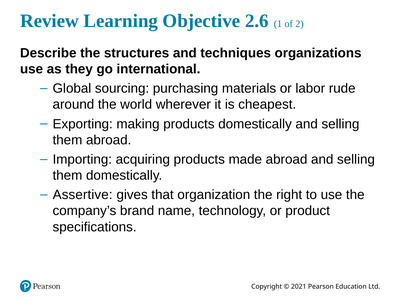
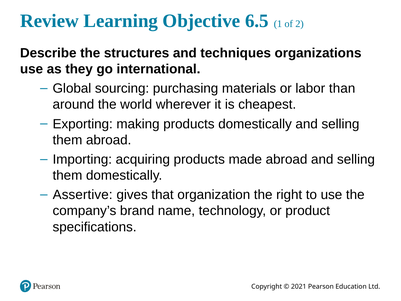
2.6: 2.6 -> 6.5
rude: rude -> than
